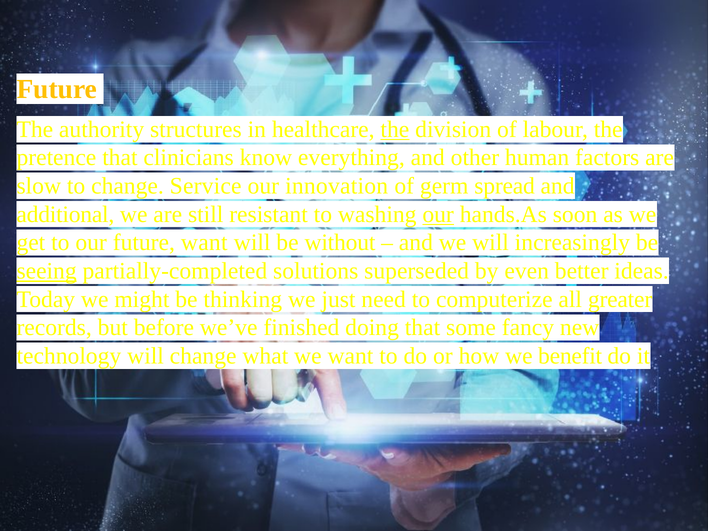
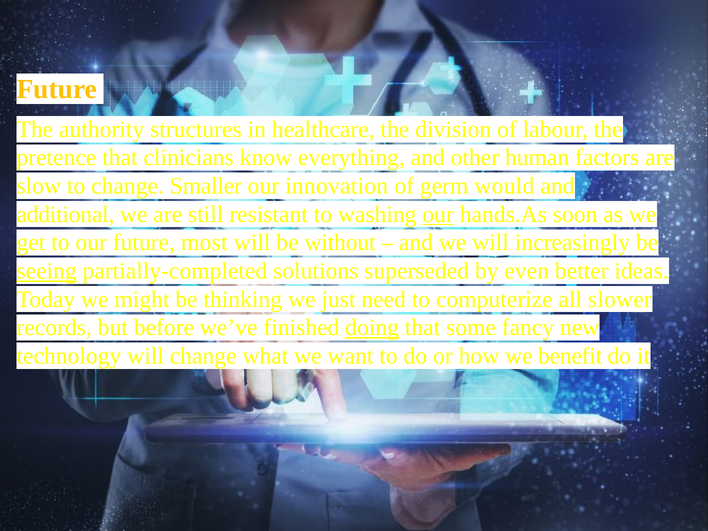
the at (395, 129) underline: present -> none
Service: Service -> Smaller
spread: spread -> would
future want: want -> most
greater: greater -> slower
doing underline: none -> present
